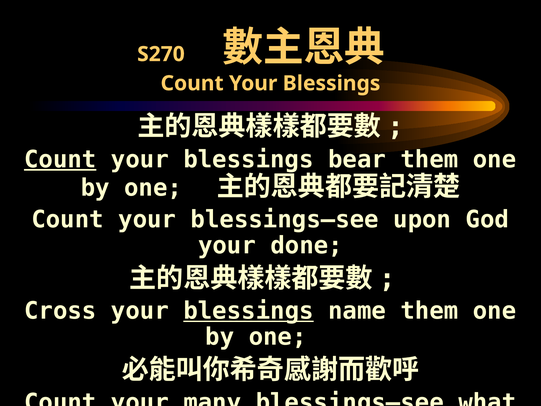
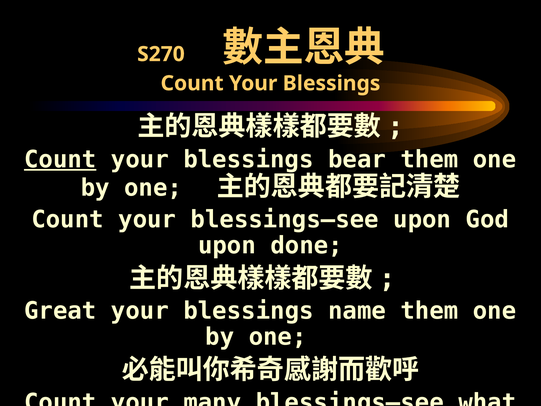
your at (227, 245): your -> upon
Cross: Cross -> Great
blessings at (248, 311) underline: present -> none
